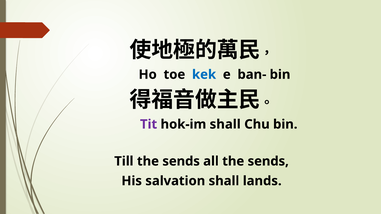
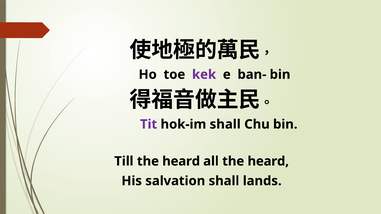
kek colour: blue -> purple
Till the sends: sends -> heard
all the sends: sends -> heard
